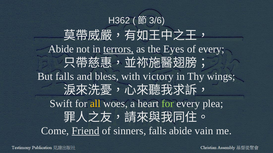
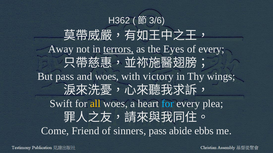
Abide at (61, 49): Abide -> Away
But falls: falls -> pass
and bless: bless -> woes
for at (168, 104) colour: light green -> light blue
Friend underline: present -> none
sinners falls: falls -> pass
vain: vain -> ebbs
